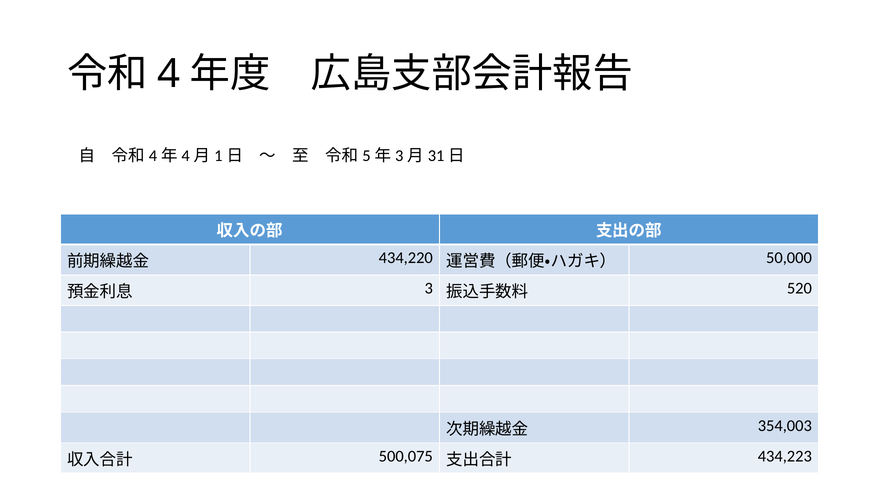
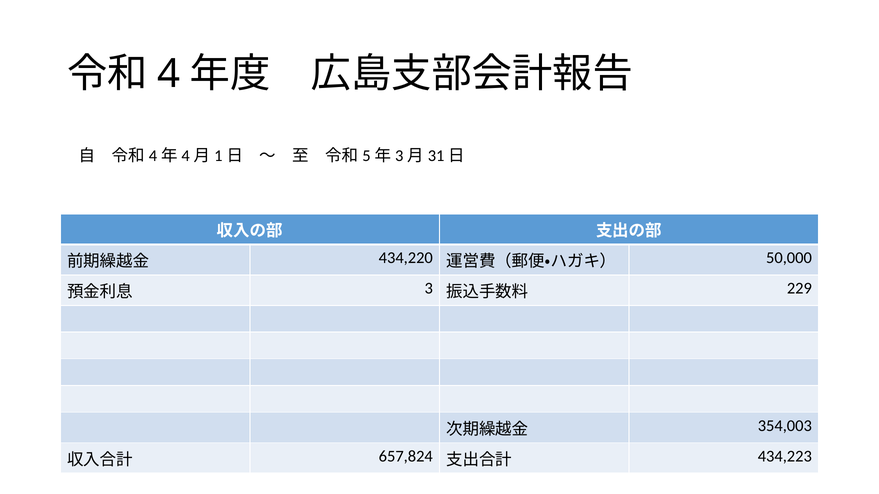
520: 520 -> 229
500,075: 500,075 -> 657,824
